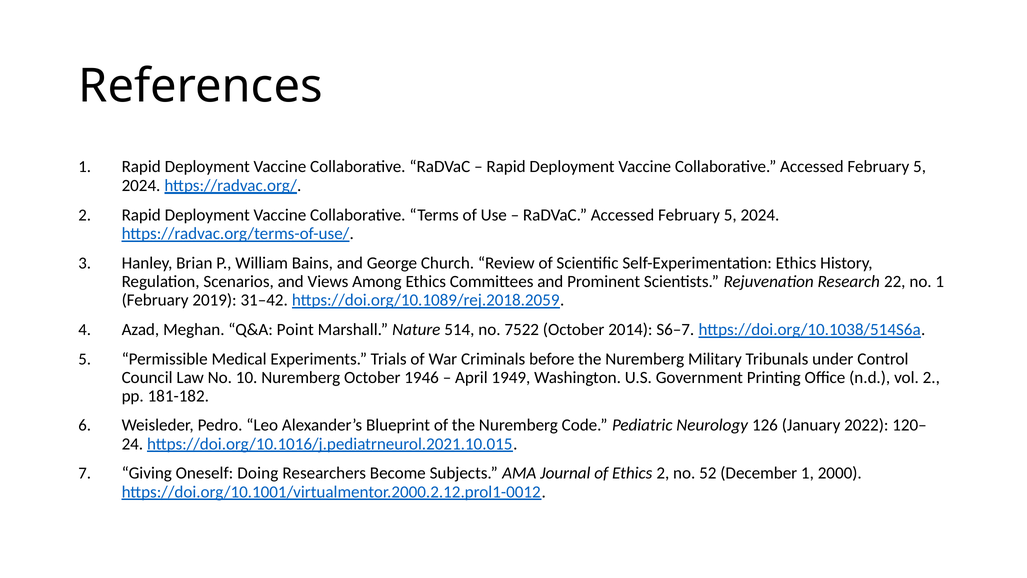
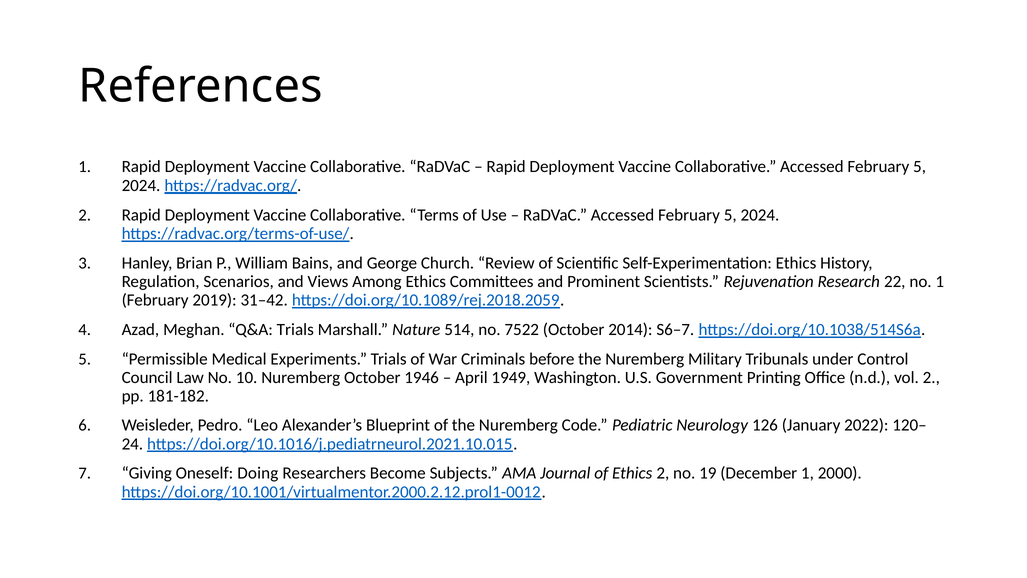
Q&A Point: Point -> Trials
52: 52 -> 19
